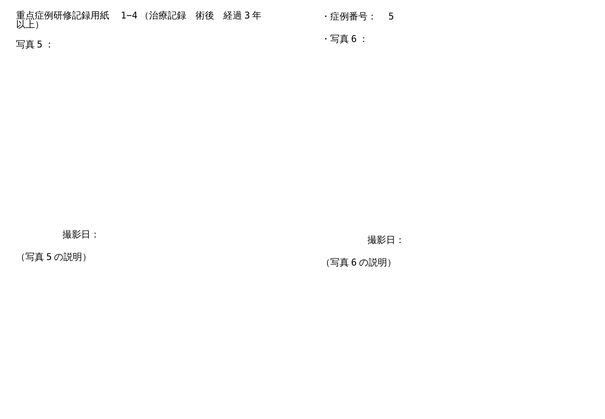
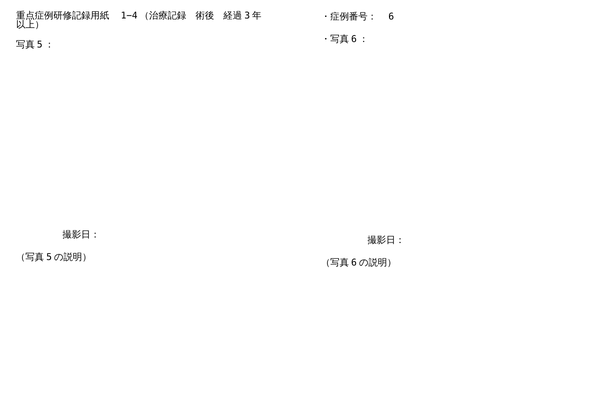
5: 5 -> 6
